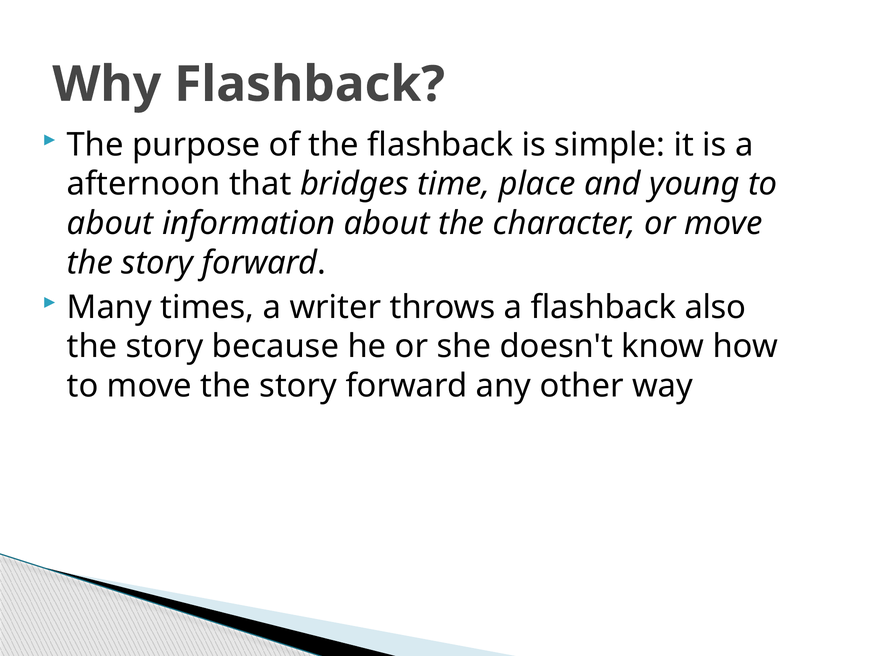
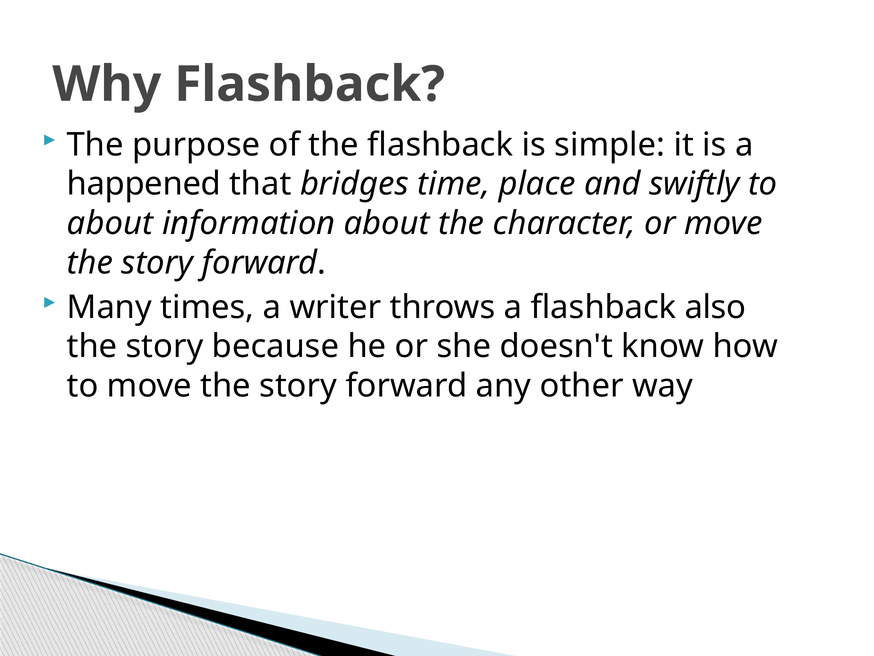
afternoon: afternoon -> happened
young: young -> swiftly
